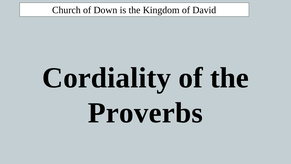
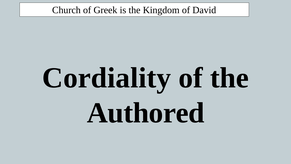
Down: Down -> Greek
Proverbs: Proverbs -> Authored
